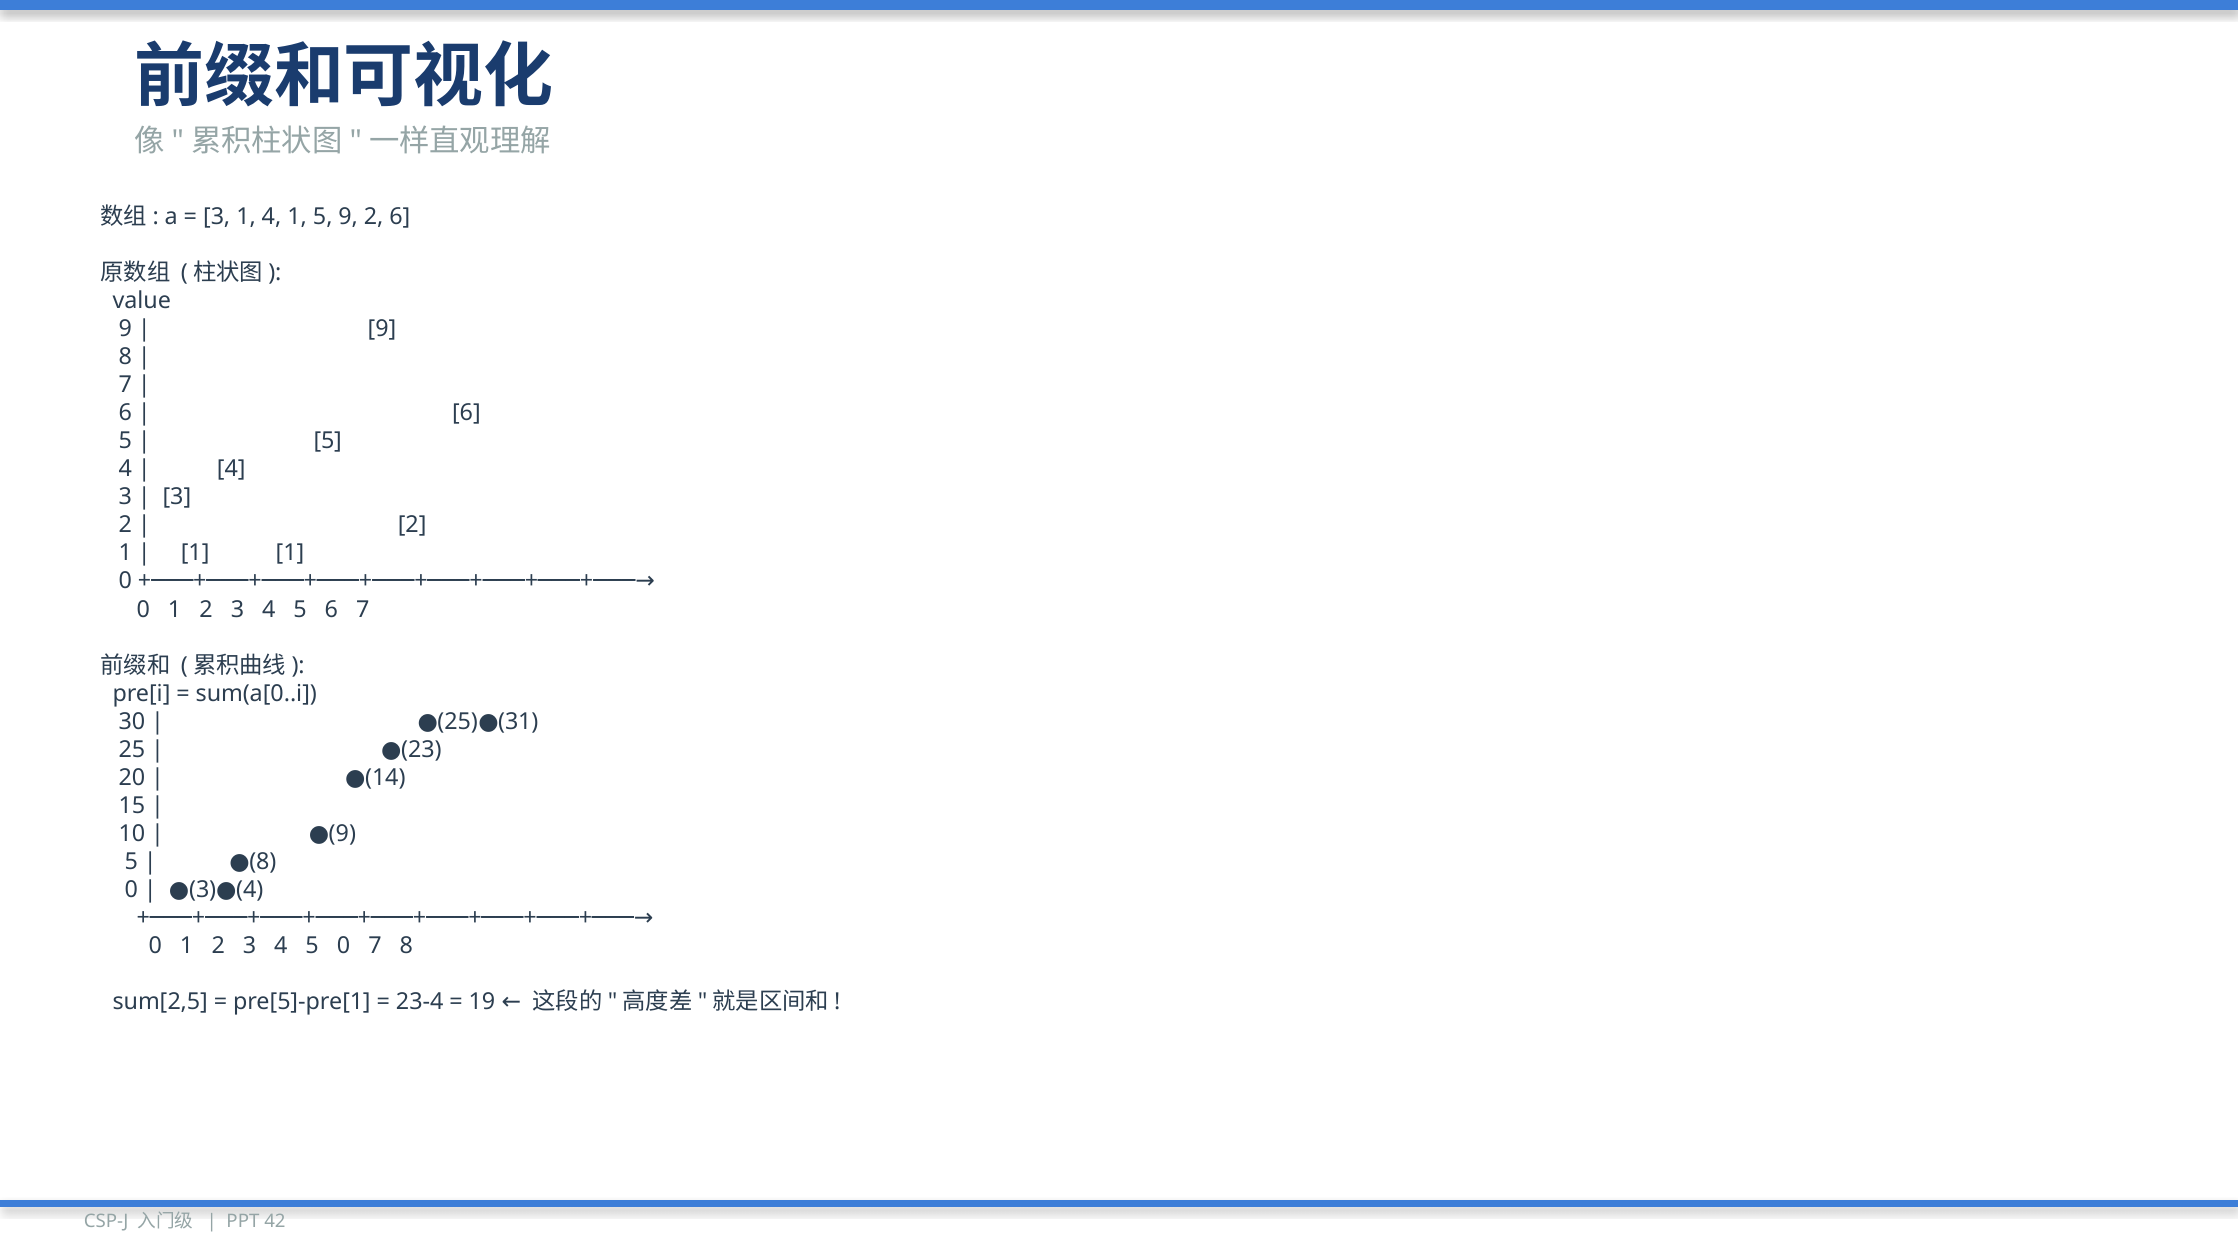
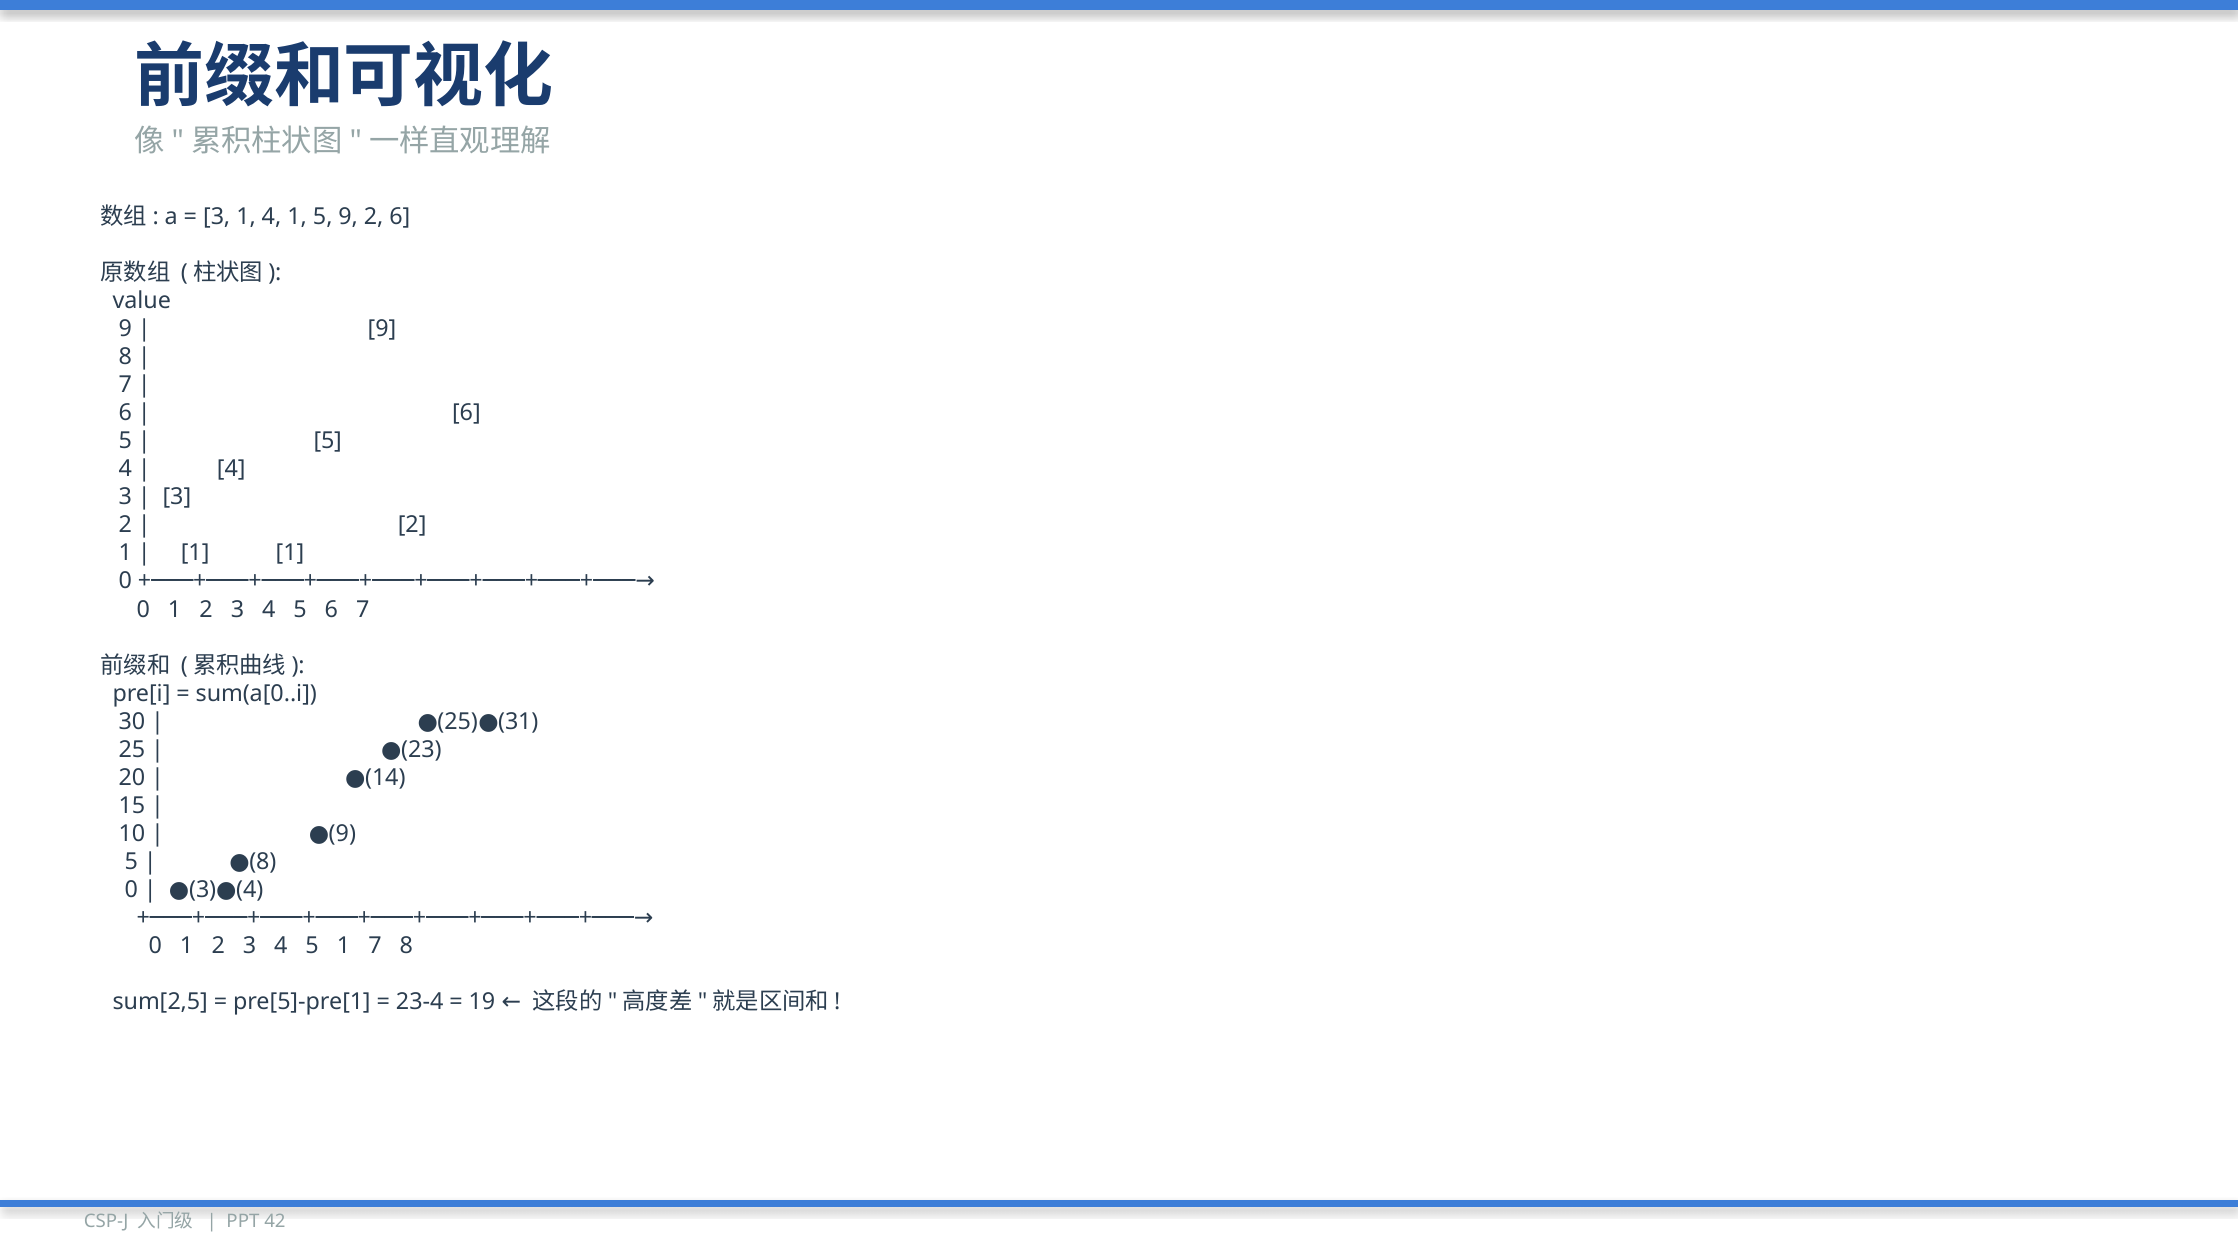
5 0: 0 -> 1
